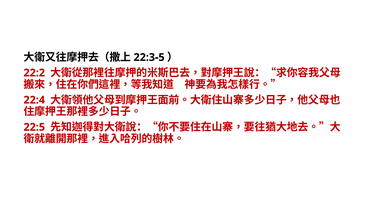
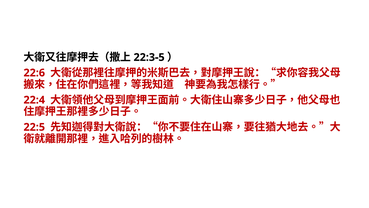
22:2: 22:2 -> 22:6
